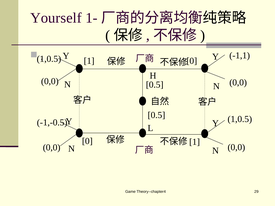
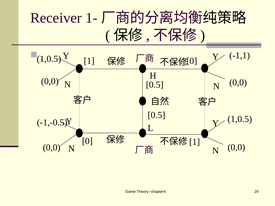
Yourself: Yourself -> Receiver
